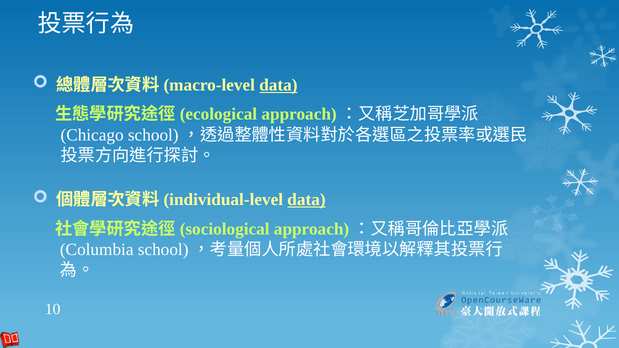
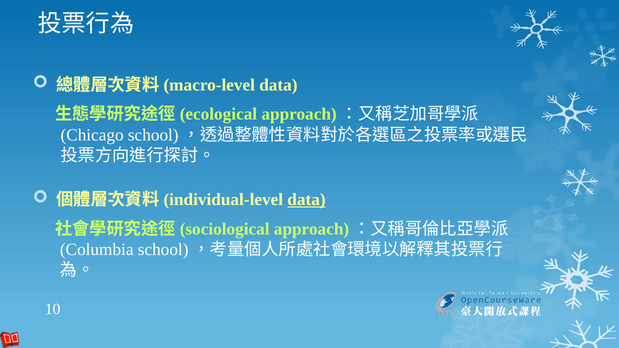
data at (278, 85) underline: present -> none
